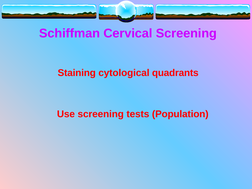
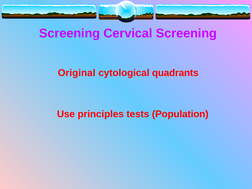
Schiffman at (70, 33): Schiffman -> Screening
Staining: Staining -> Original
Use screening: screening -> principles
